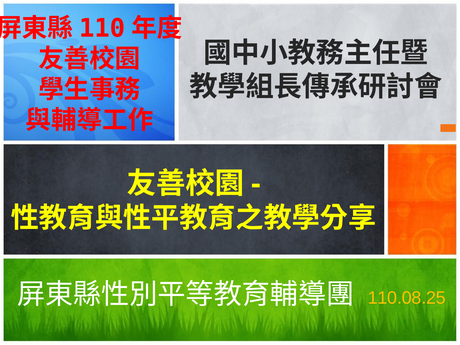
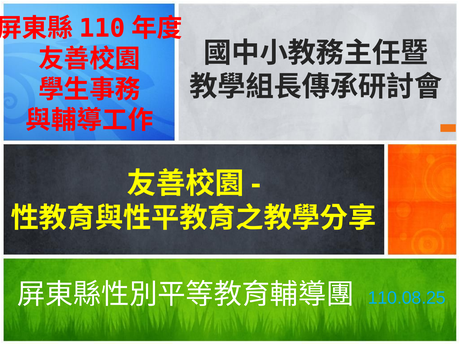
110.08.25 colour: yellow -> light blue
